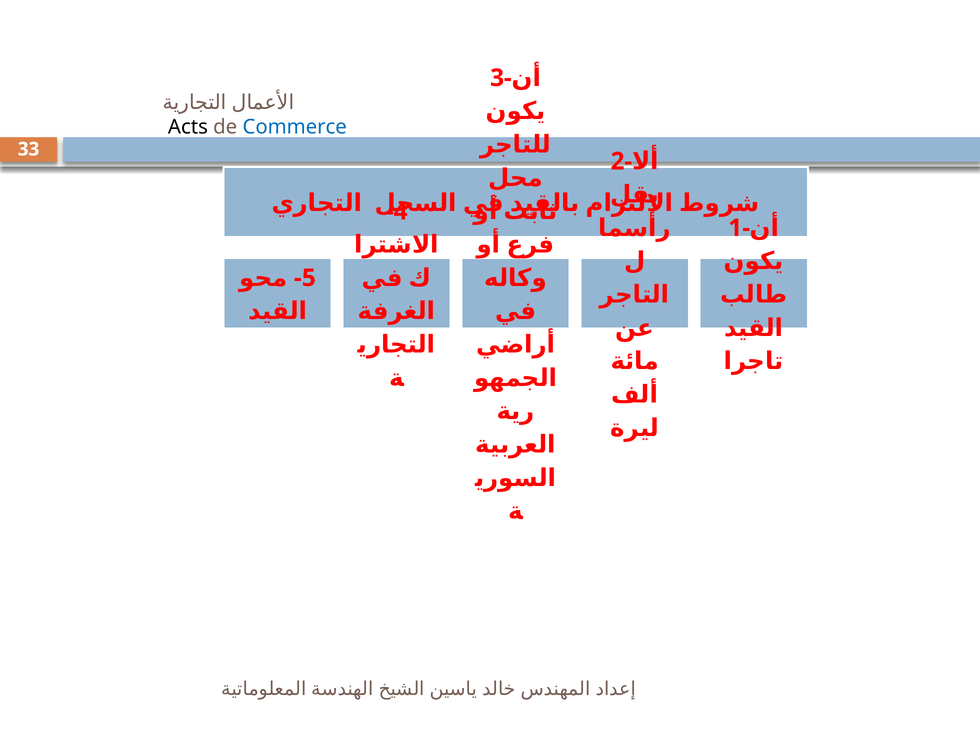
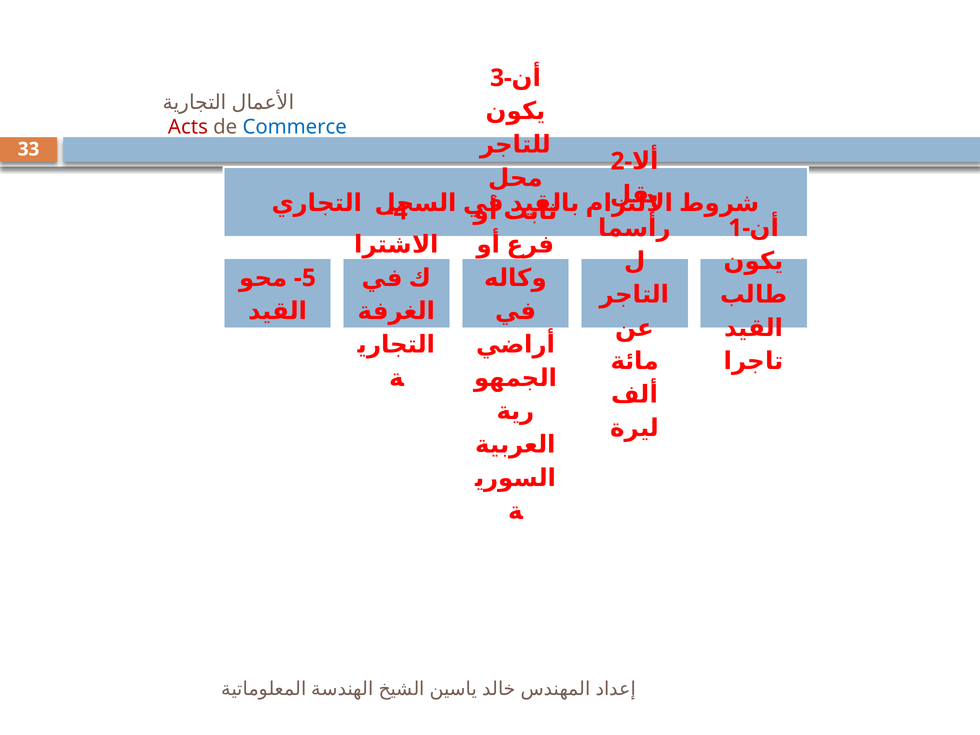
Acts colour: black -> red
